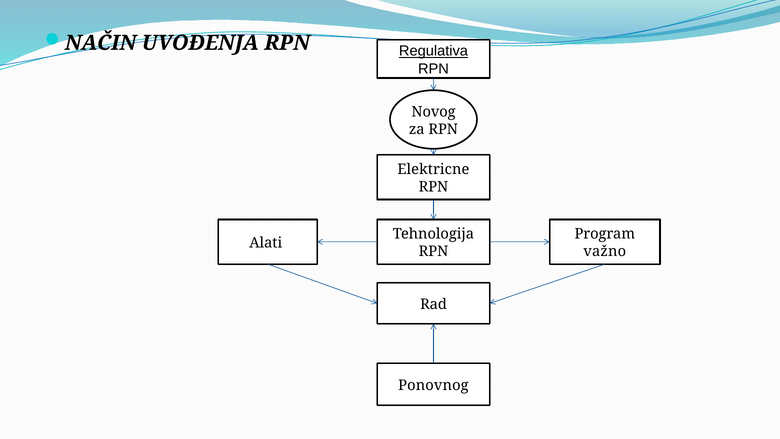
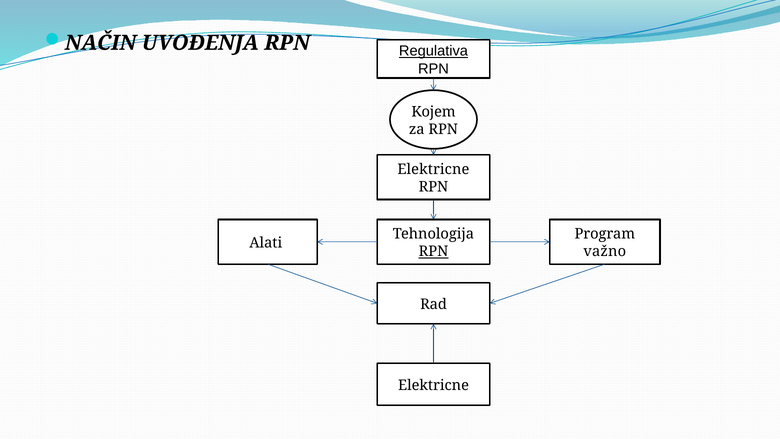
Novog: Novog -> Kojem
RPN at (433, 251) underline: none -> present
Ponovnog at (433, 385): Ponovnog -> Elektricne
